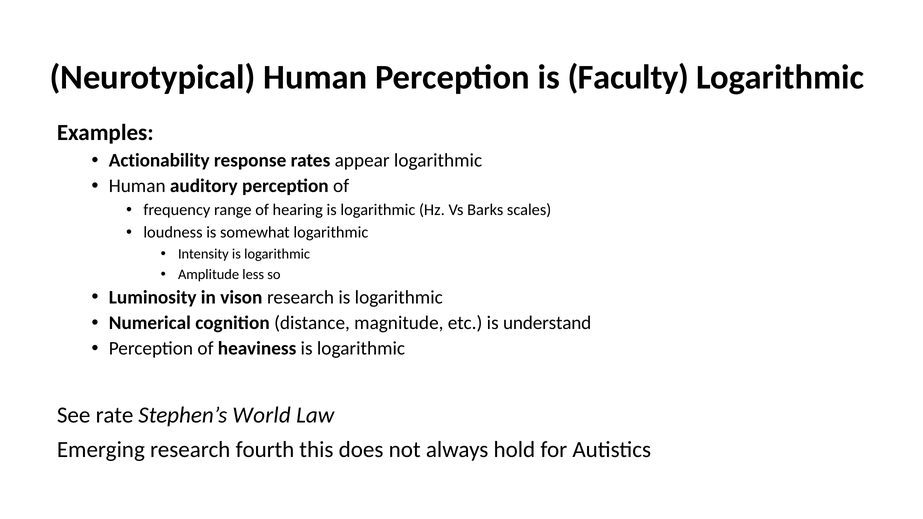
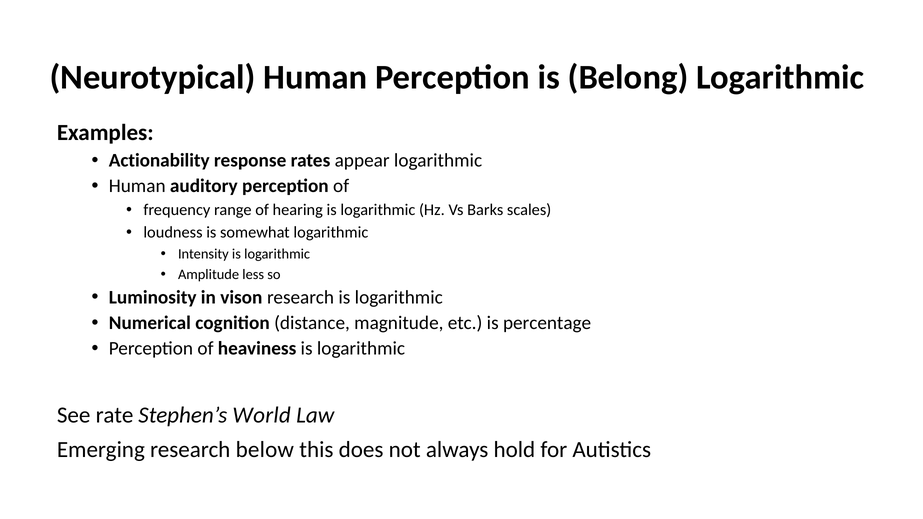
Faculty: Faculty -> Belong
understand: understand -> percentage
fourth: fourth -> below
